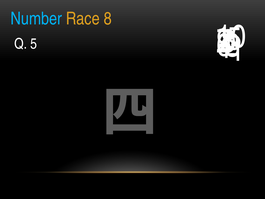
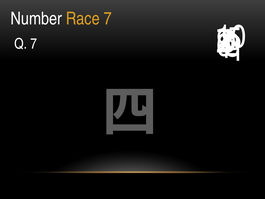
Number colour: light blue -> white
Race 8: 8 -> 7
Q 5: 5 -> 7
